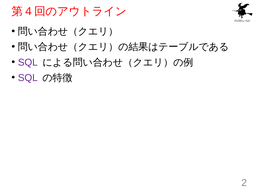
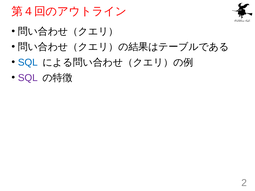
SQL at (28, 62) colour: purple -> blue
